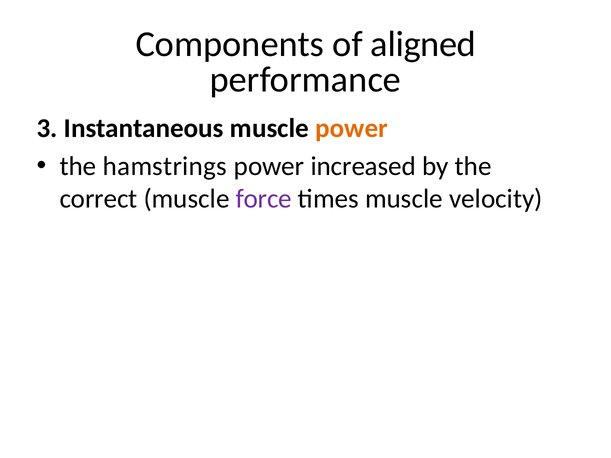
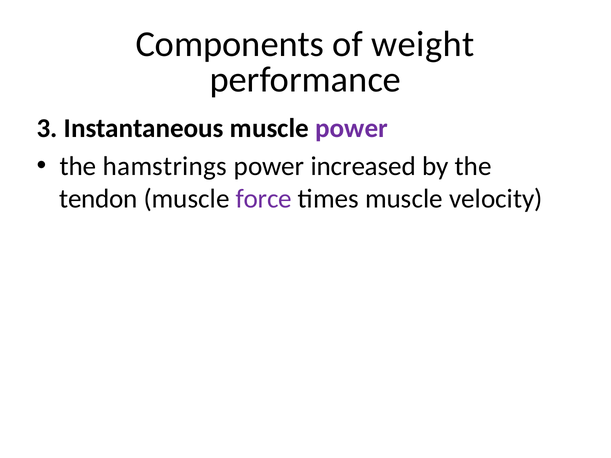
aligned: aligned -> weight
power at (352, 128) colour: orange -> purple
correct: correct -> tendon
